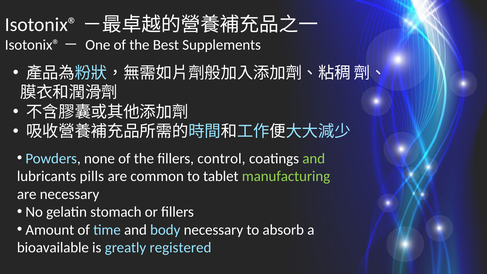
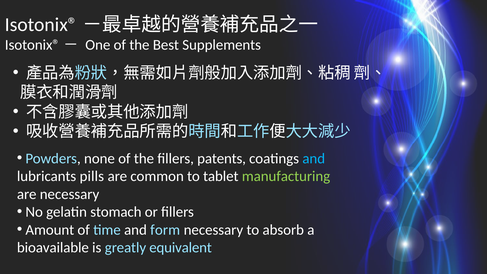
control: control -> patents
and at (314, 158) colour: light green -> light blue
body: body -> form
registered: registered -> equivalent
